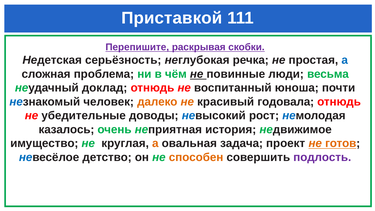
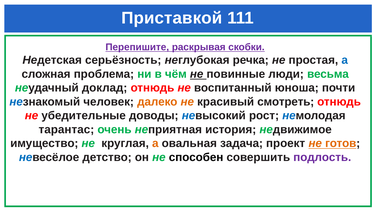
годовала: годовала -> смотреть
казалось: казалось -> тарантас
способен colour: orange -> black
